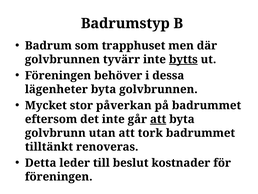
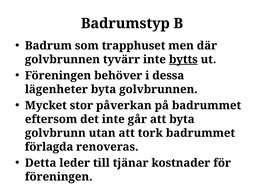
att at (158, 119) underline: present -> none
tilltänkt: tilltänkt -> förlagda
beslut: beslut -> tjänar
